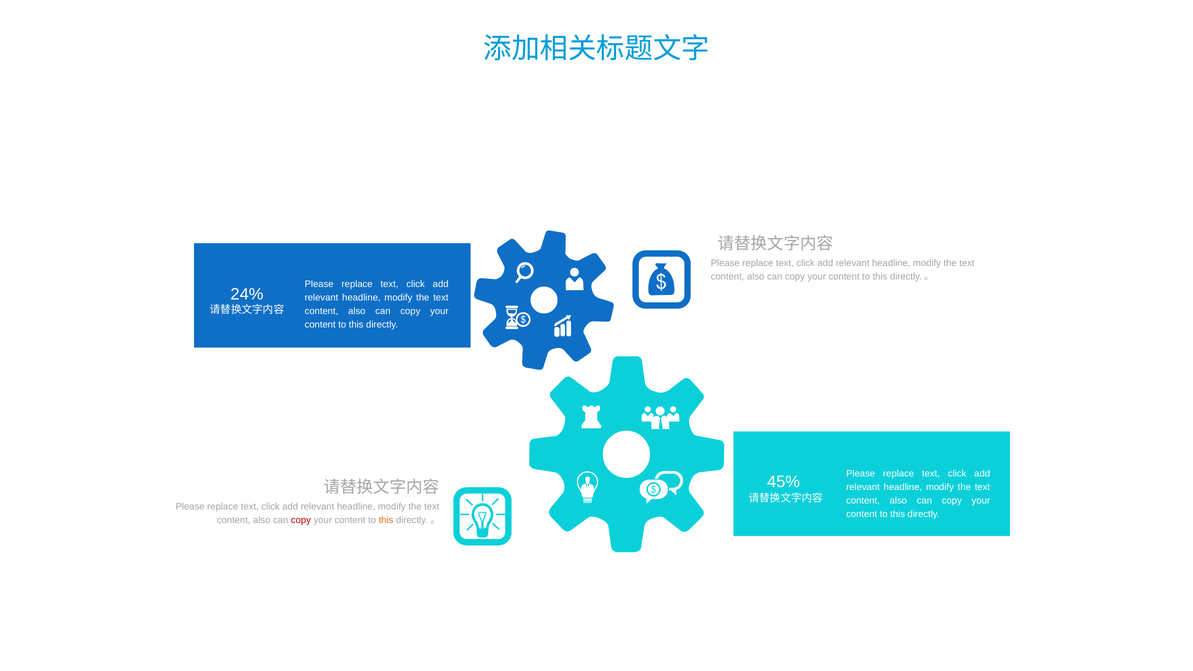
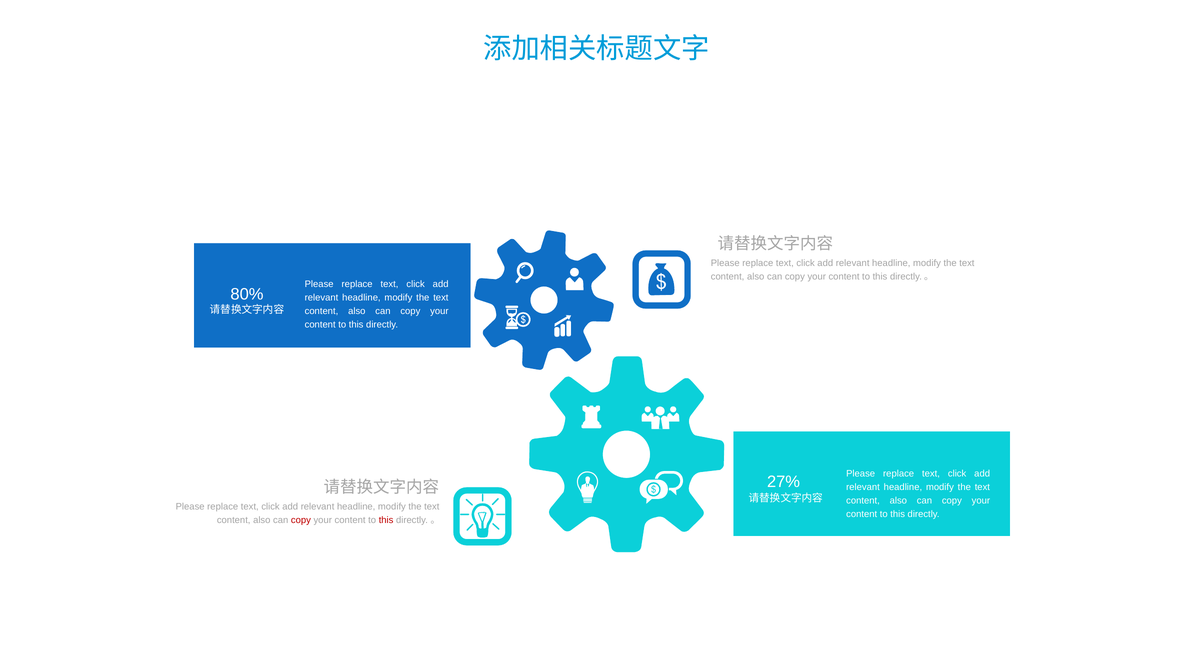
24%: 24% -> 80%
45%: 45% -> 27%
this at (386, 520) colour: orange -> red
